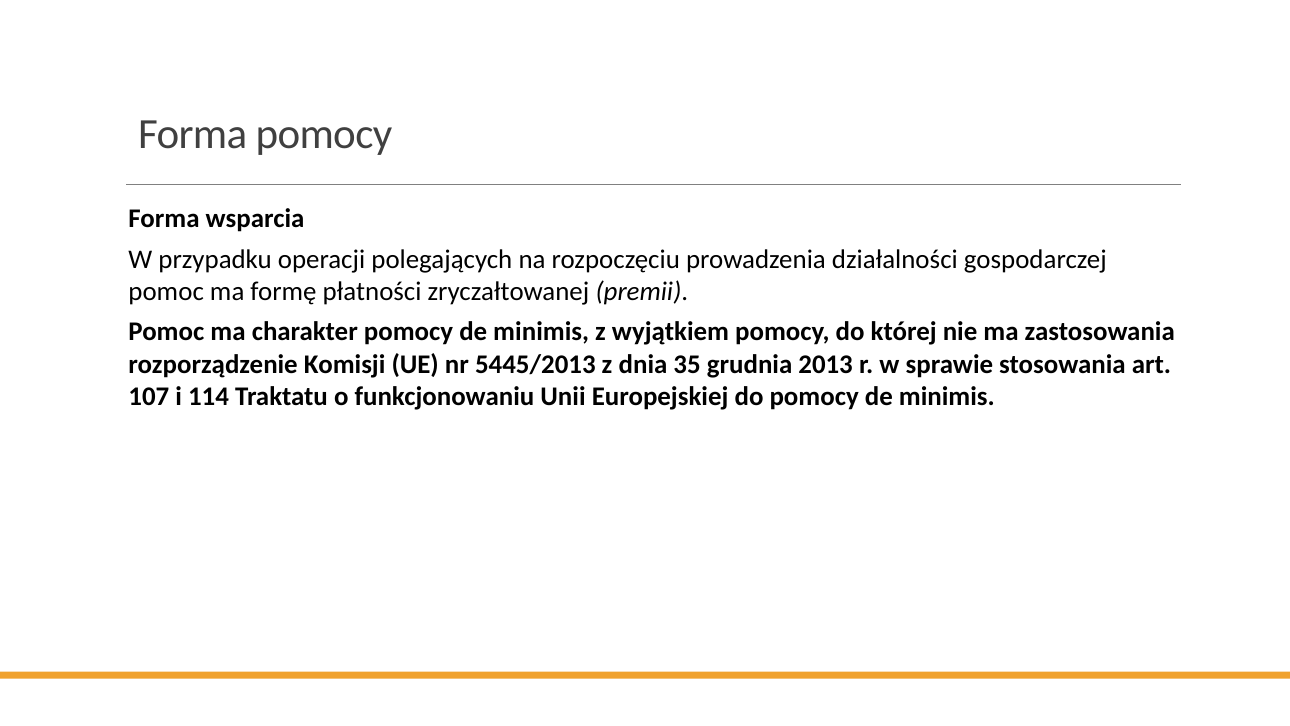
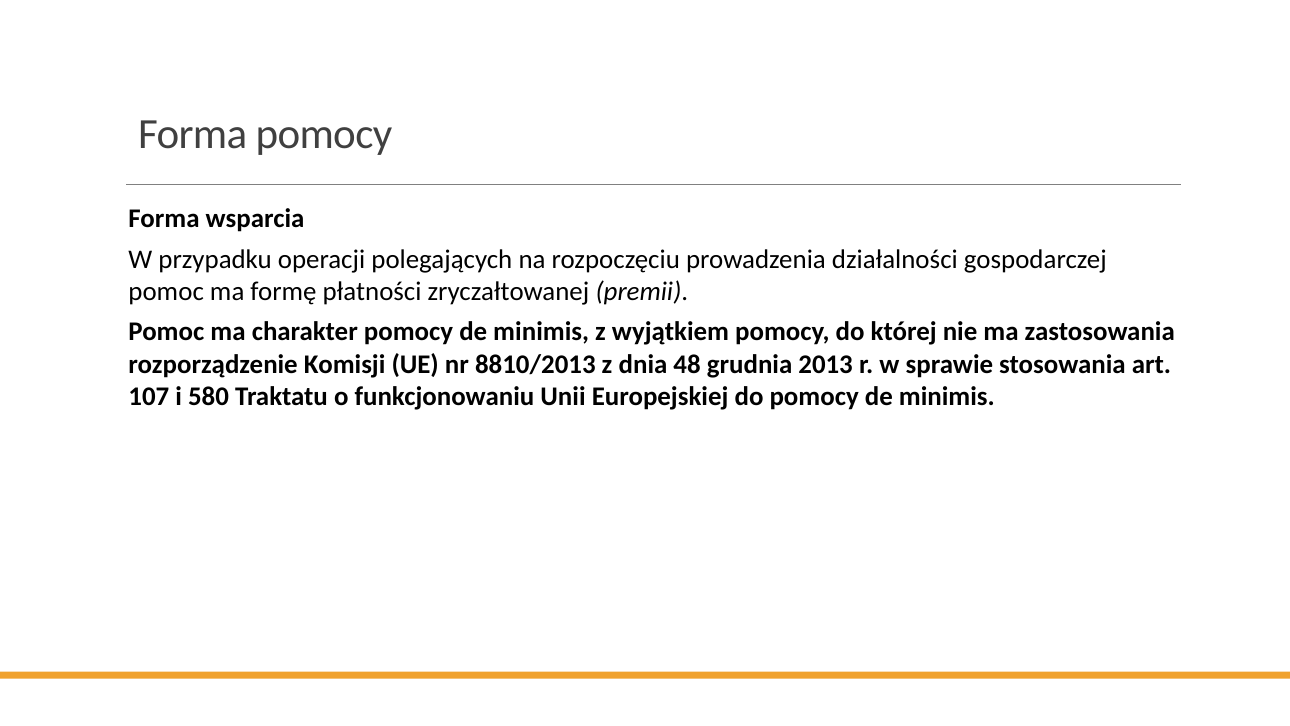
5445/2013: 5445/2013 -> 8810/2013
35: 35 -> 48
114: 114 -> 580
